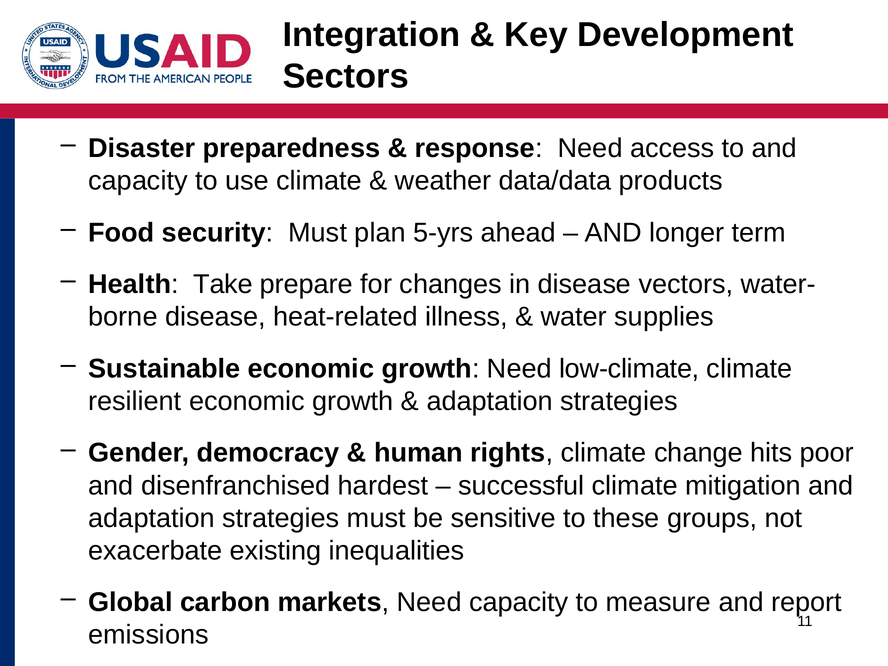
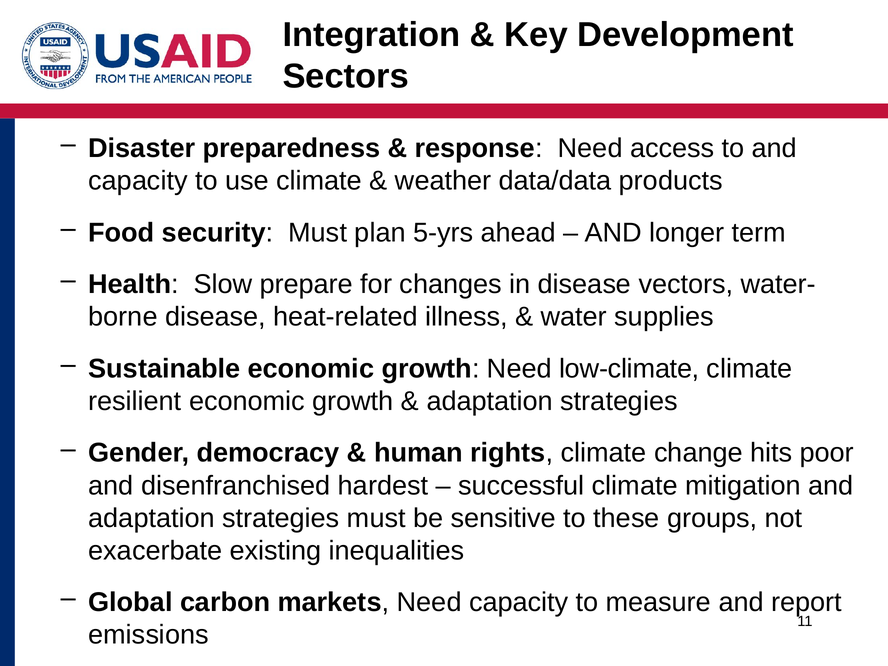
Take: Take -> Slow
